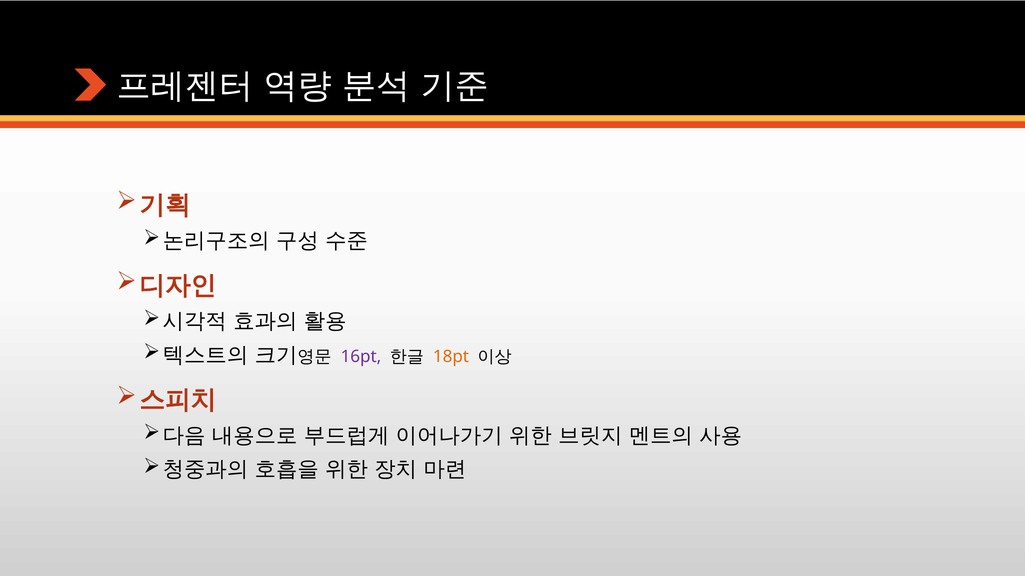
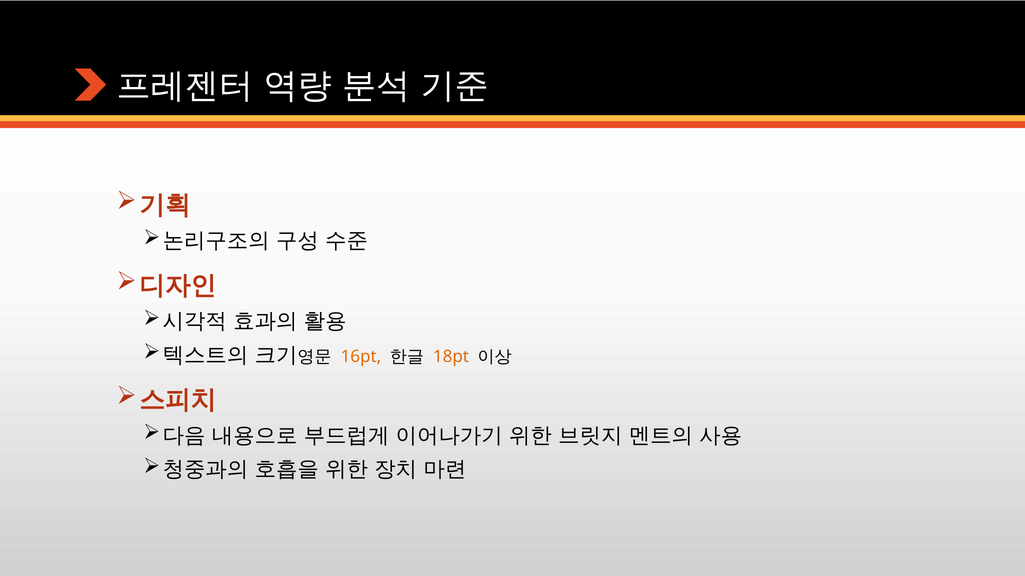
16pt colour: purple -> orange
